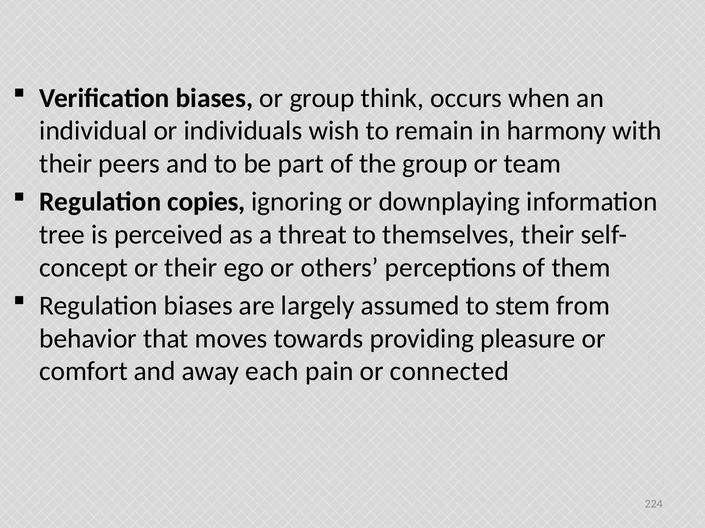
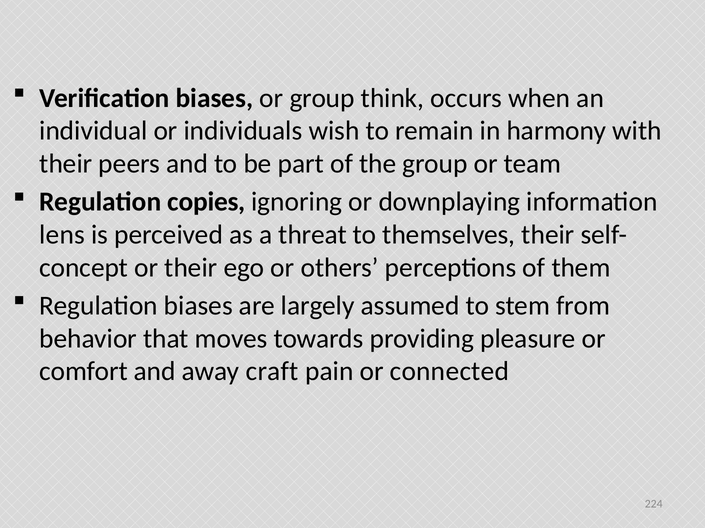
tree: tree -> lens
each: each -> craft
